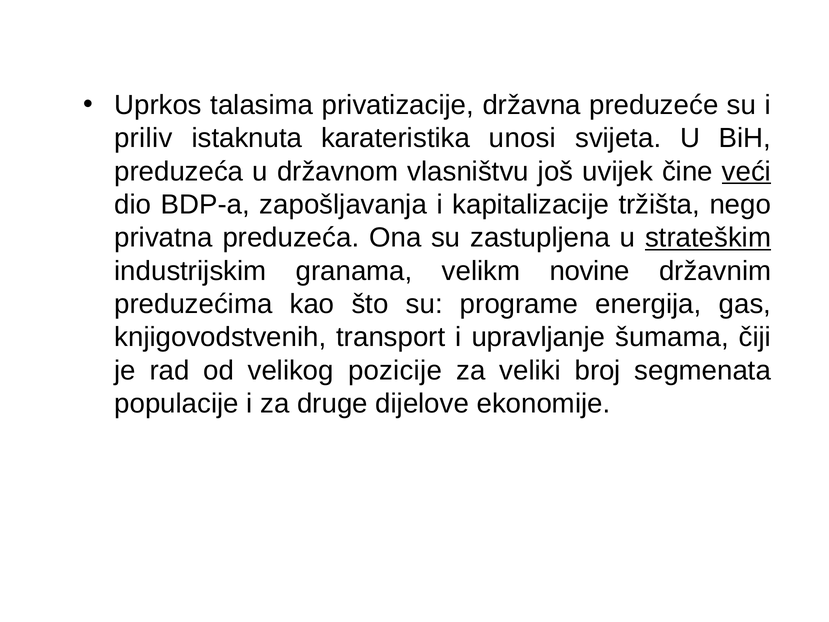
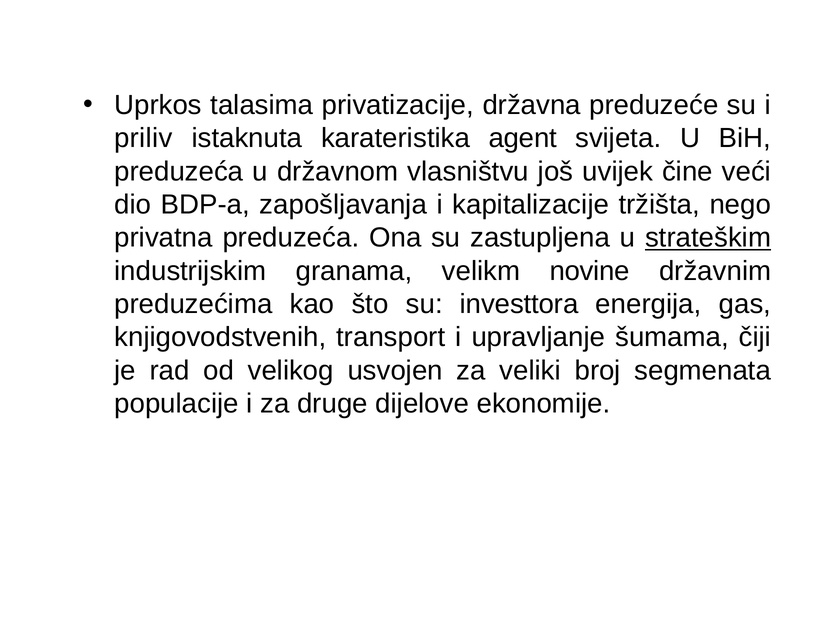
unosi: unosi -> agent
veći underline: present -> none
programe: programe -> investtora
pozicije: pozicije -> usvojen
